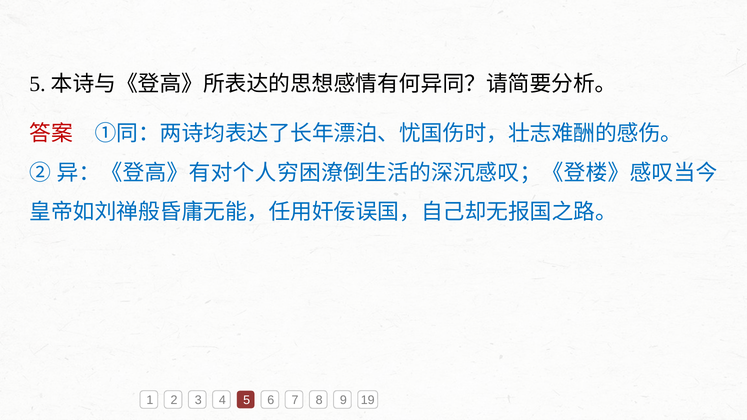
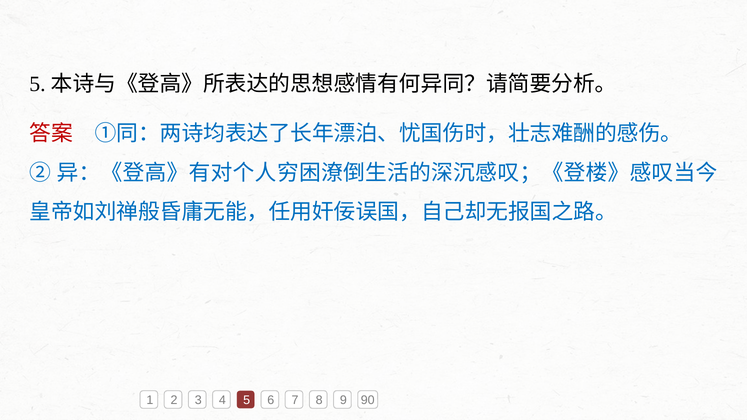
19: 19 -> 90
